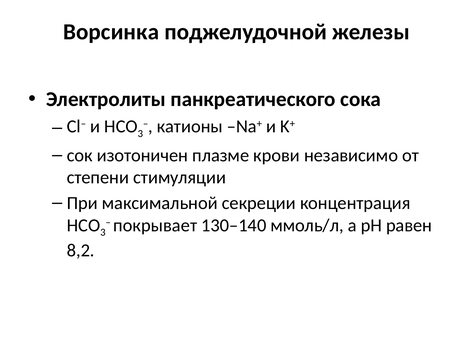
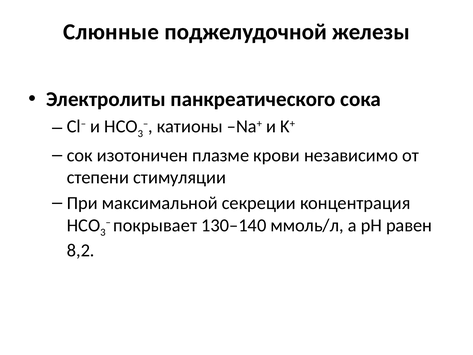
Ворсинка: Ворсинка -> Слюнные
